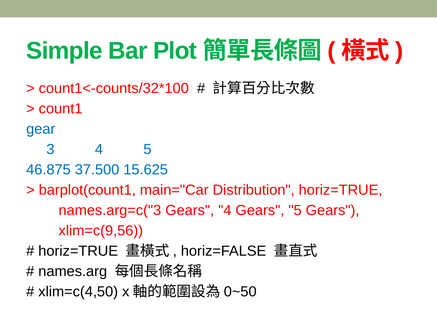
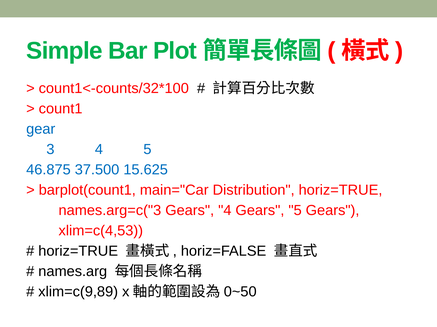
xlim=c(9,56: xlim=c(9,56 -> xlim=c(4,53
xlim=c(4,50: xlim=c(4,50 -> xlim=c(9,89
